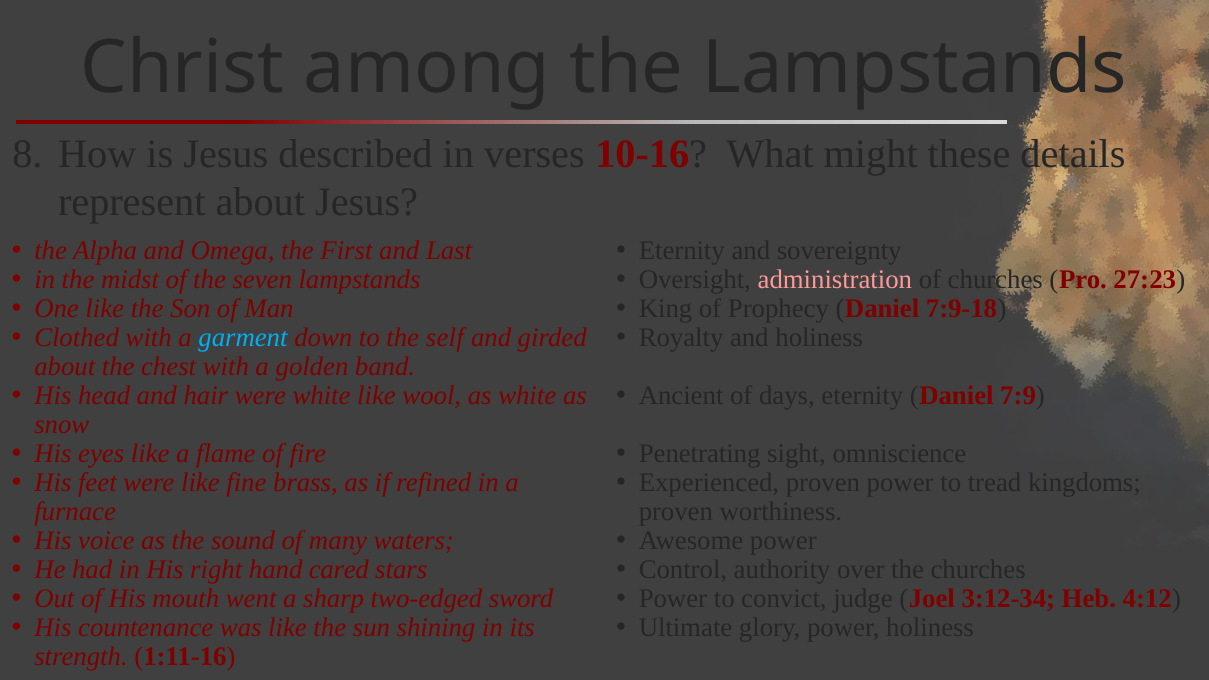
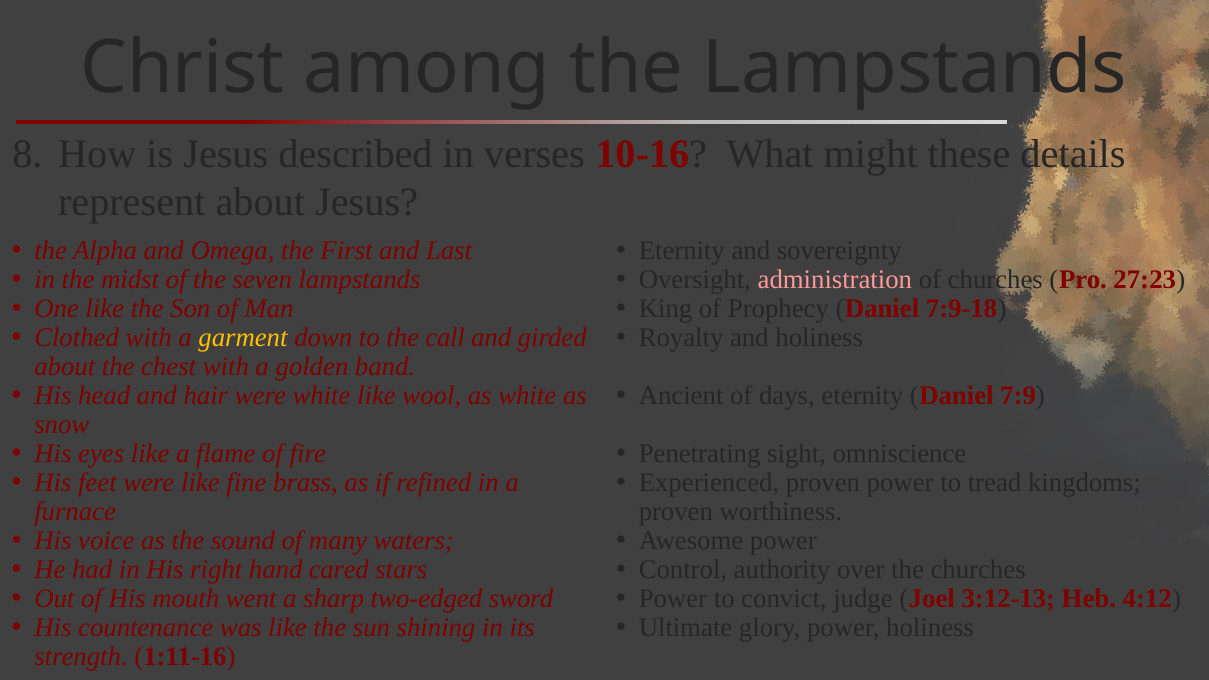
garment colour: light blue -> yellow
self: self -> call
3:12-34: 3:12-34 -> 3:12-13
